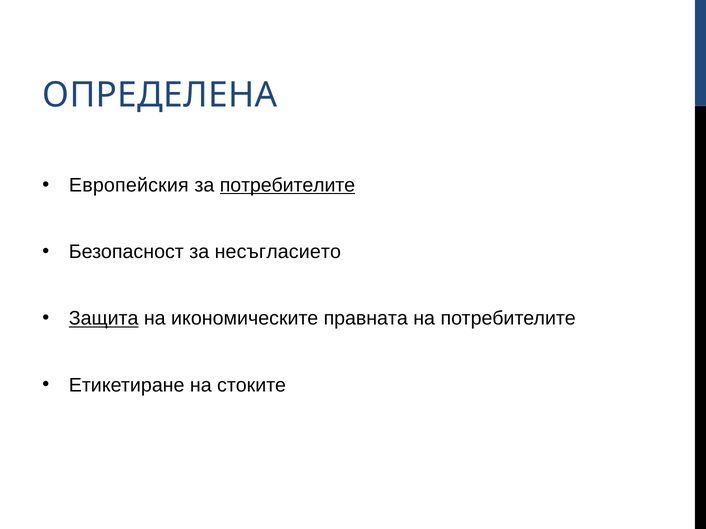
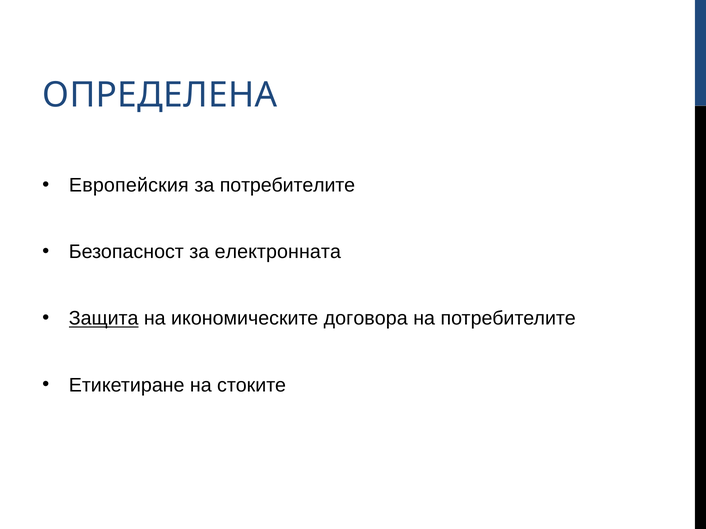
потребителите at (287, 185) underline: present -> none
несъгласието: несъгласието -> електронната
правната: правната -> договора
